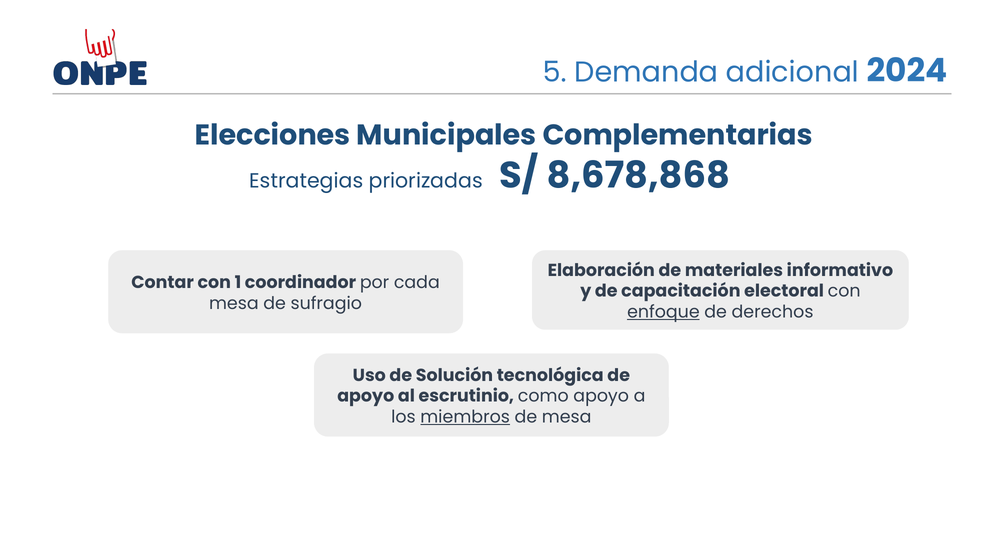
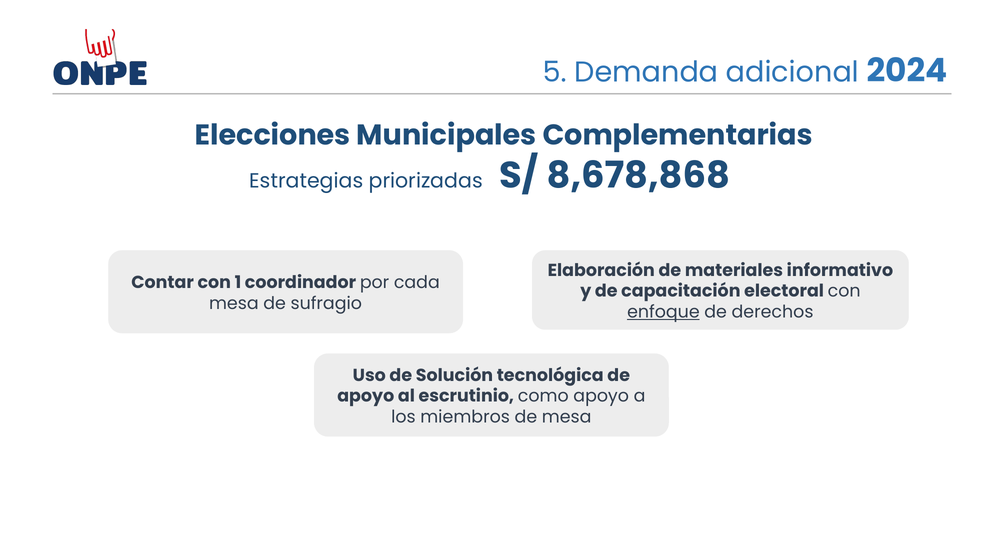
miembros underline: present -> none
